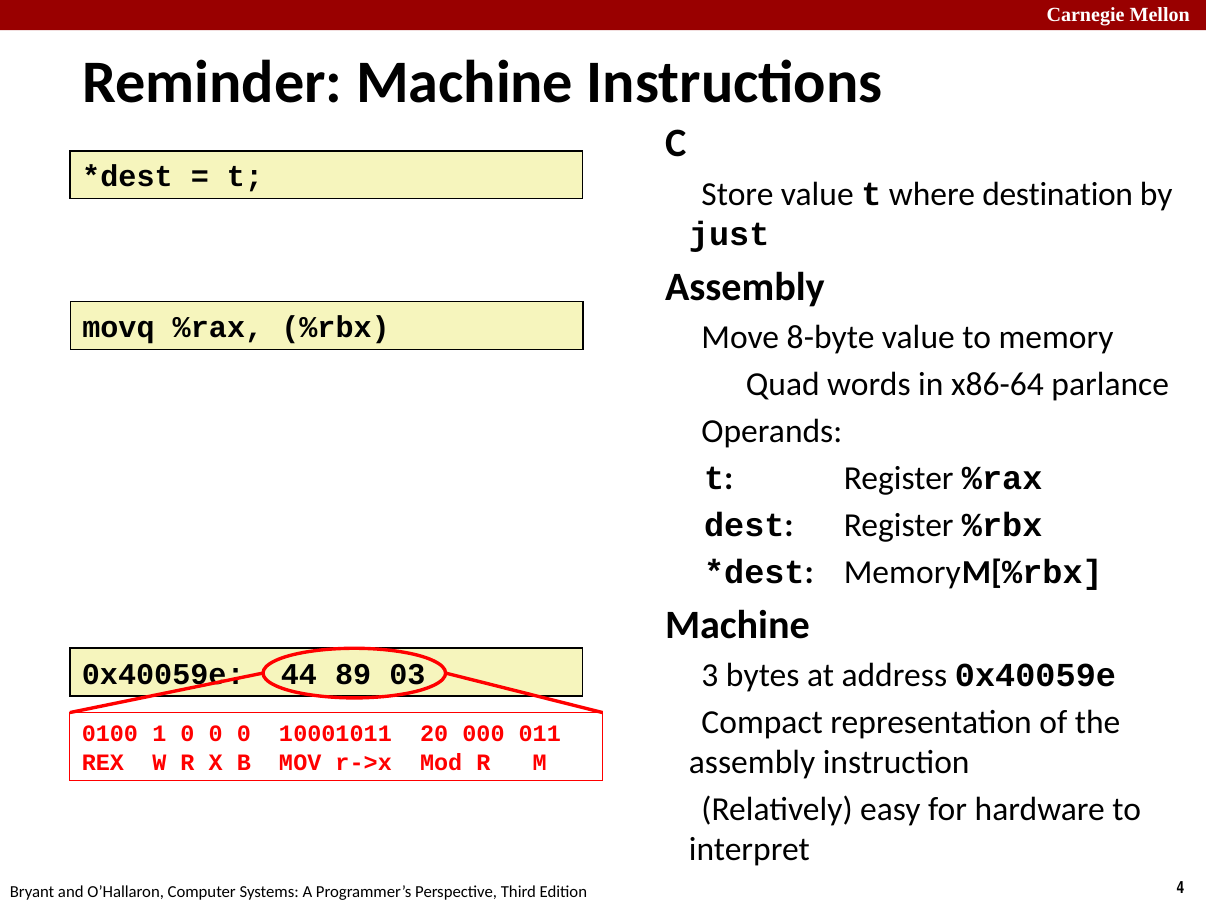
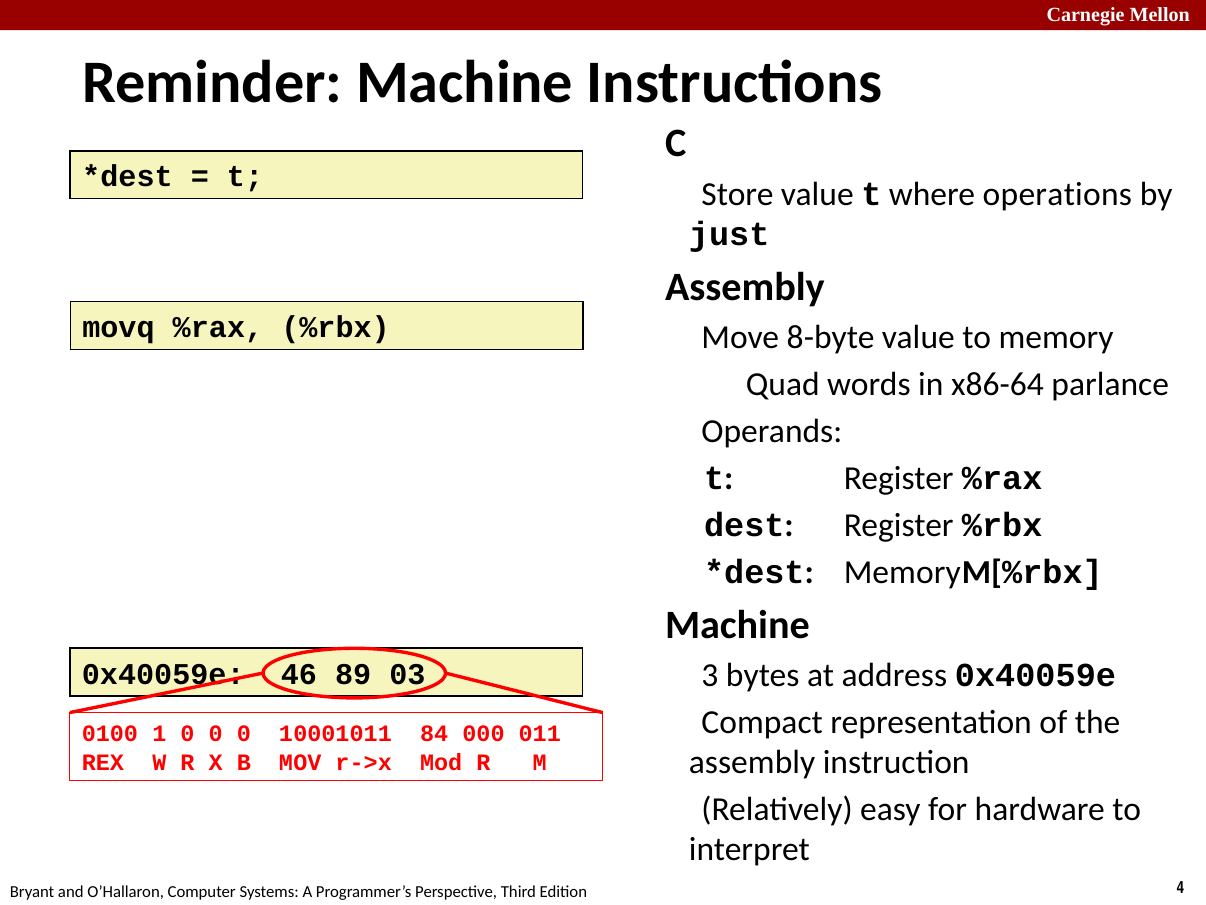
destination: destination -> operations
44: 44 -> 46
20: 20 -> 84
